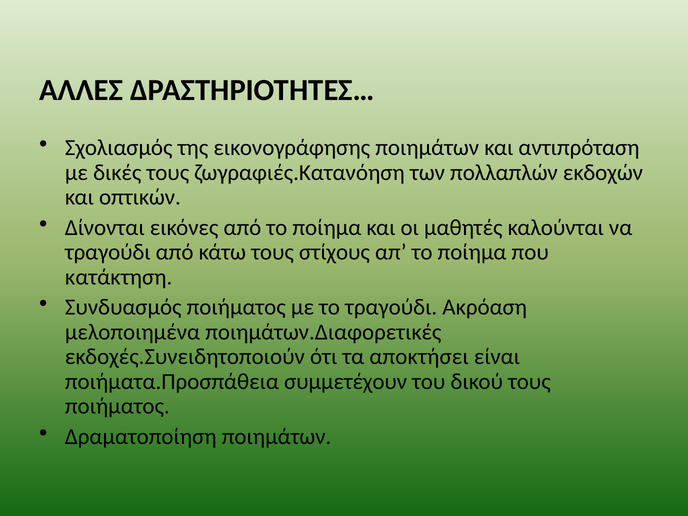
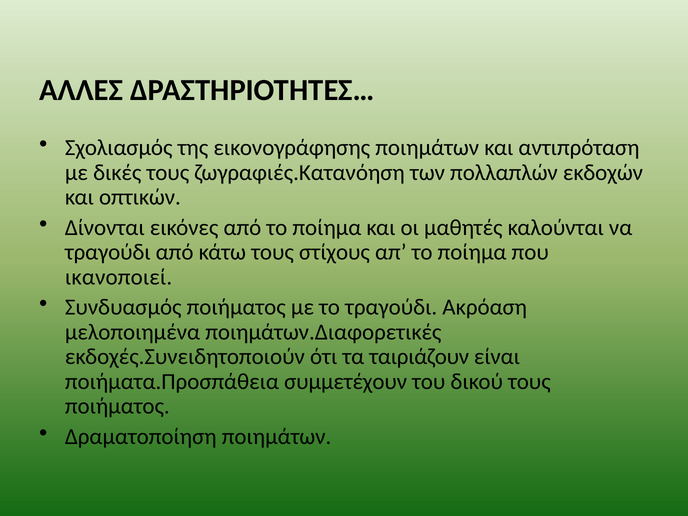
κατάκτηση: κατάκτηση -> ικανοποιεί
αποκτήσει: αποκτήσει -> ταιριάζουν
